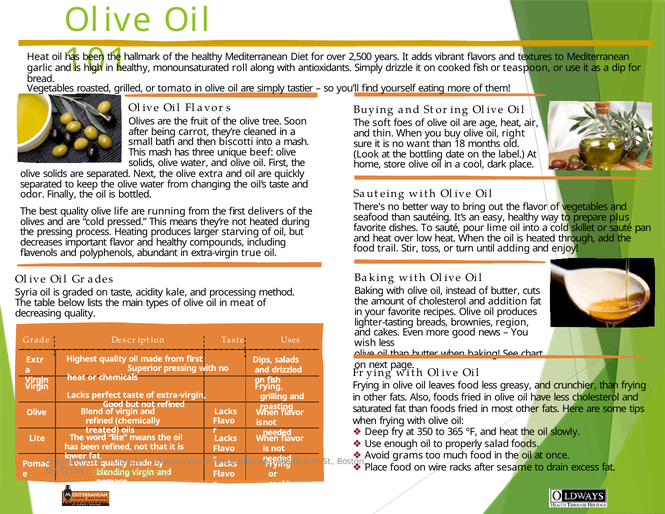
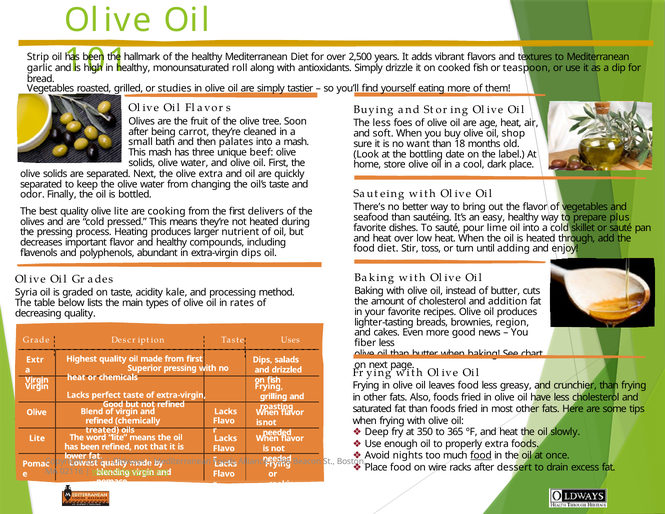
Heat at (38, 57): Heat -> Strip
tomato: tomato -> studies
The soft: soft -> less
thin: thin -> soft
right: right -> shop
biscotti: biscotti -> palates
olive life: life -> lite
are running: running -> cooking
starving: starving -> nutrient
food trail: trail -> diet
extra-virgin true: true -> dips
meat: meat -> rates
wish: wish -> fiber
properly salad: salad -> extra
grams: grams -> nights
food at (481, 455) underline: none -> present
sesame: sesame -> dessert
